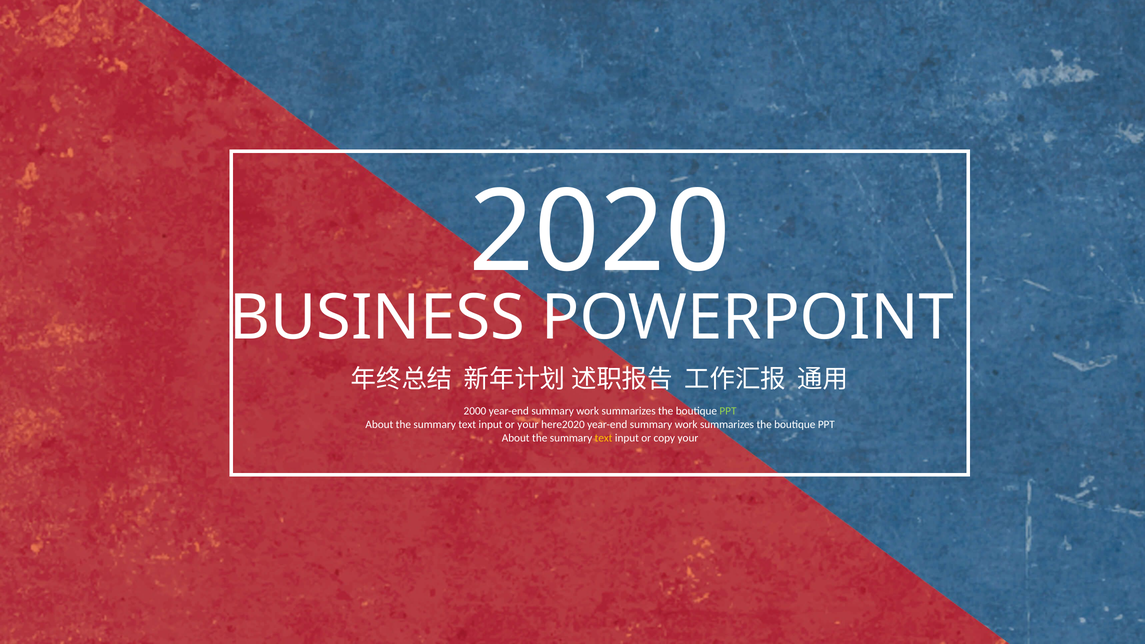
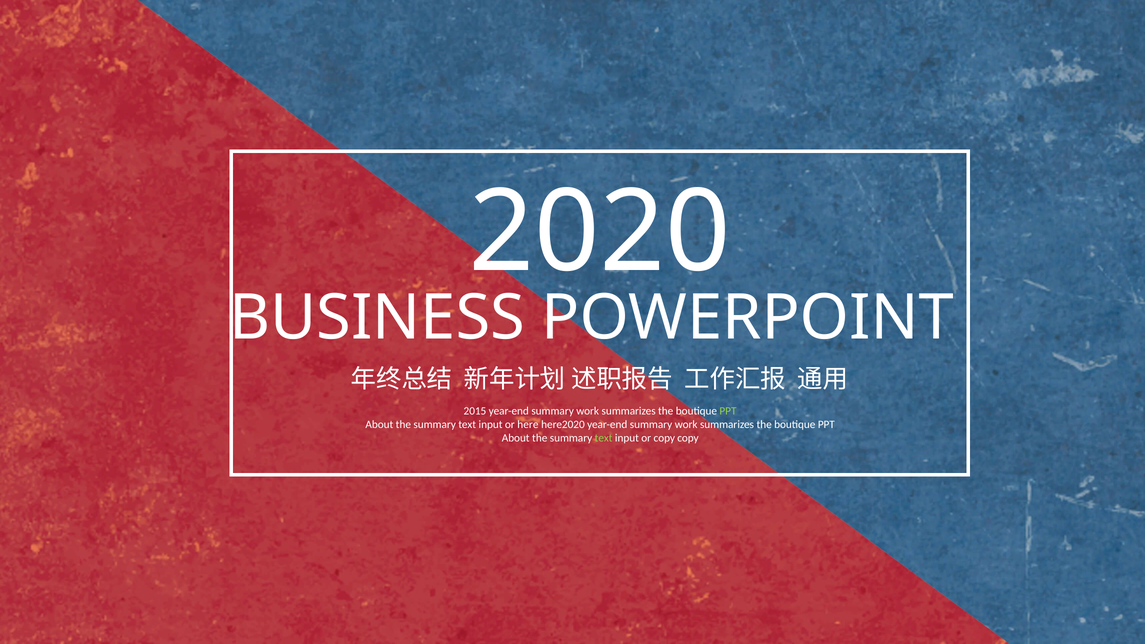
2000: 2000 -> 2015
or your: your -> here
text at (604, 438) colour: yellow -> light green
copy your: your -> copy
